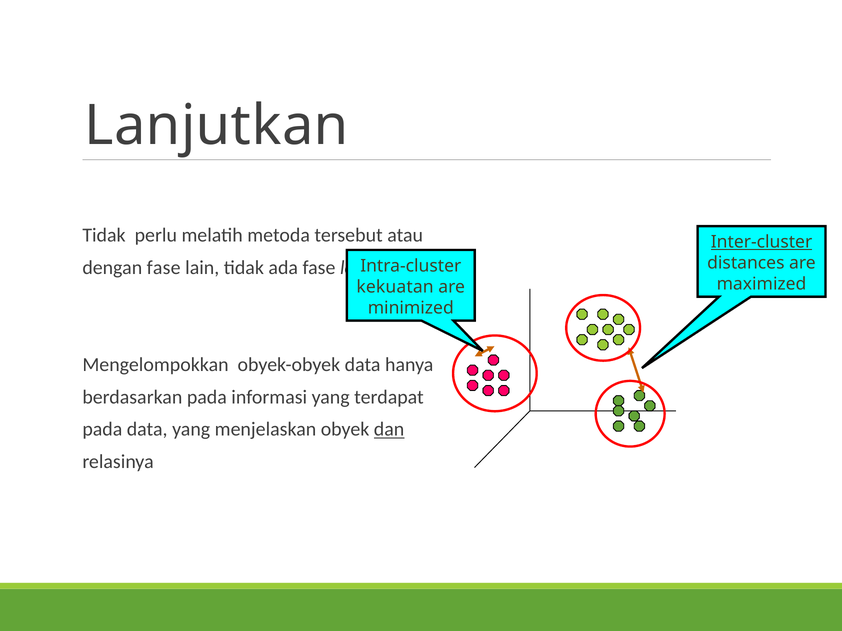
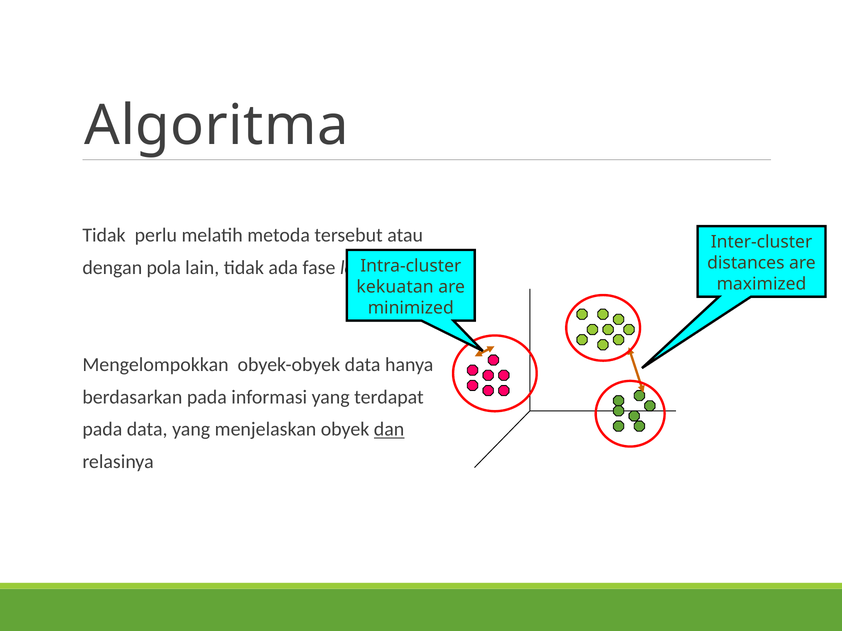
Lanjutkan: Lanjutkan -> Algoritma
Inter-cluster underline: present -> none
dengan fase: fase -> pola
